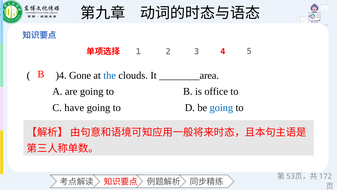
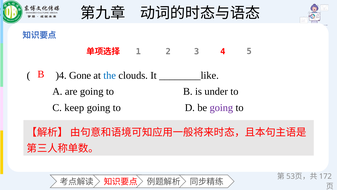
________area: ________area -> ________like
office: office -> under
have: have -> keep
going at (221, 107) colour: blue -> purple
